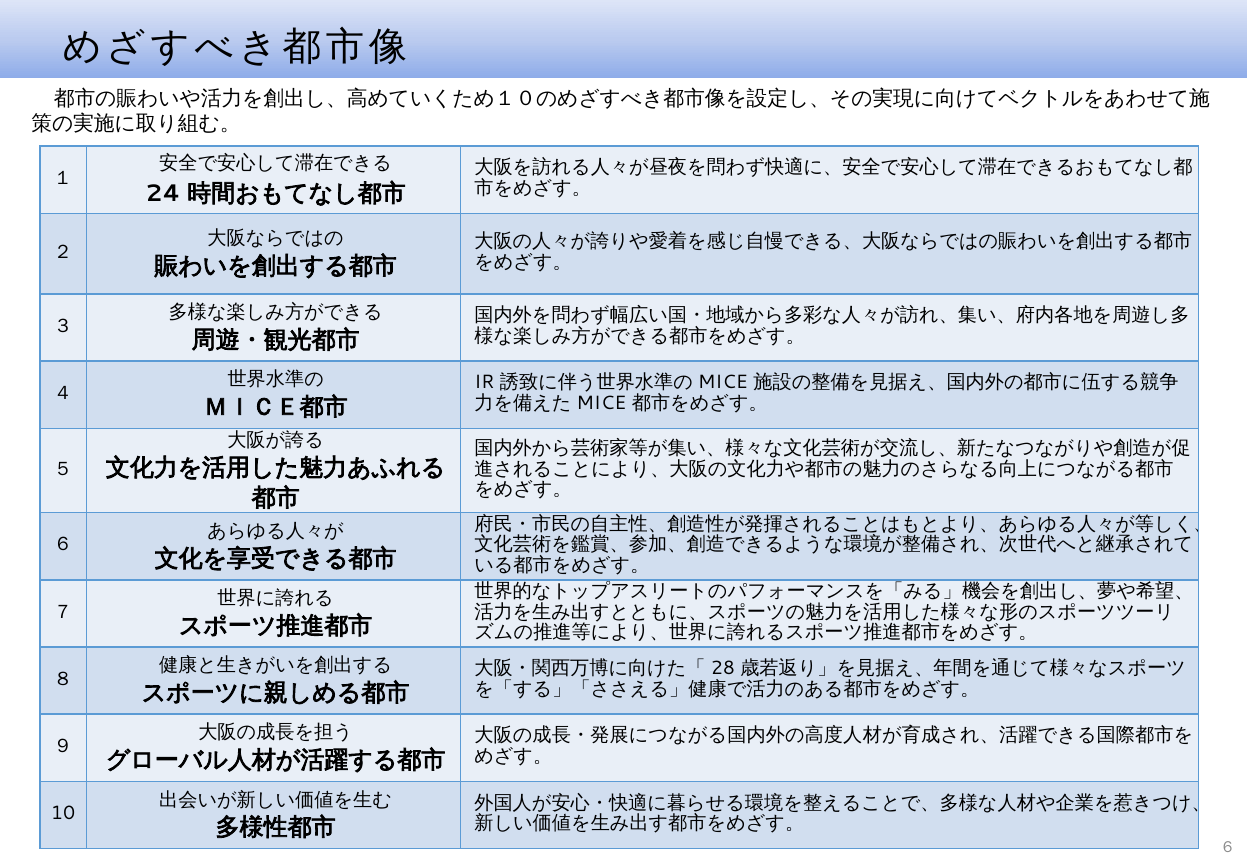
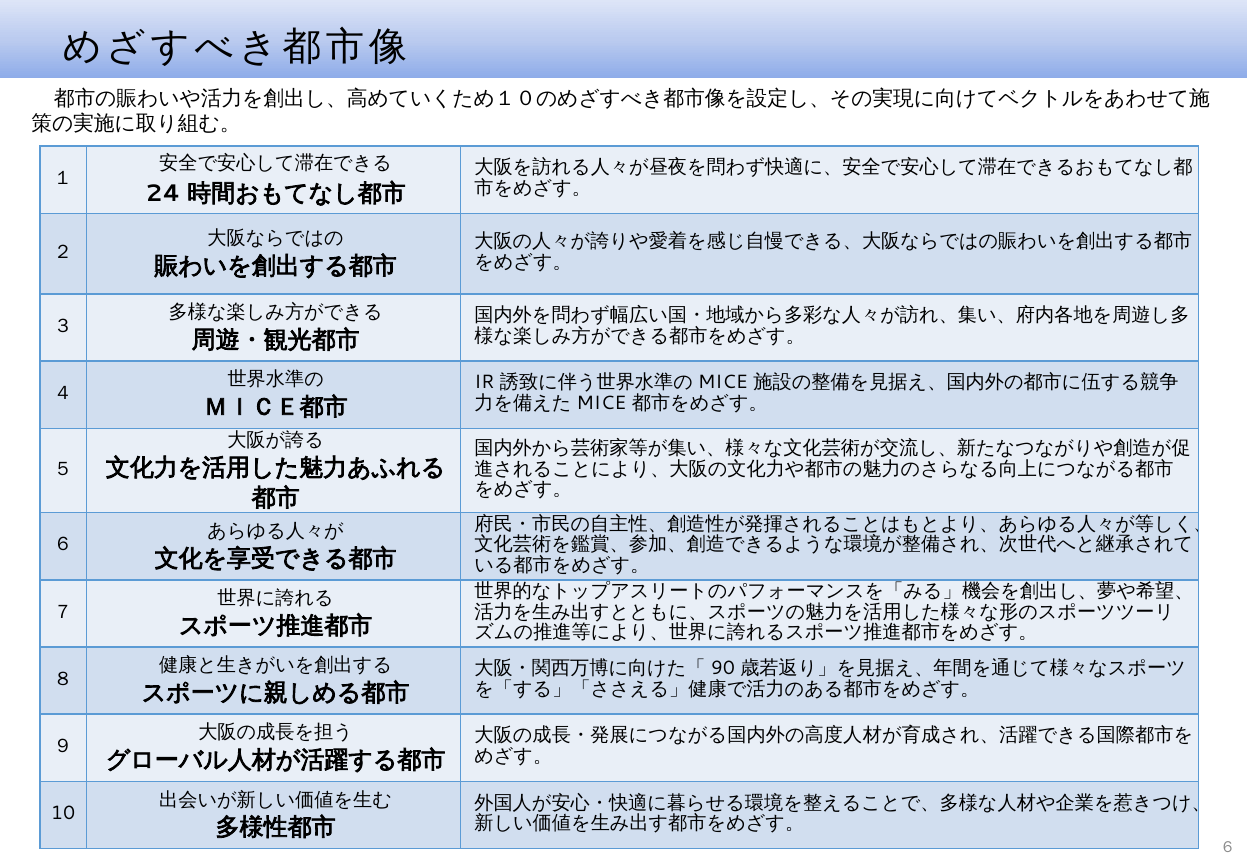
28: 28 -> 90
